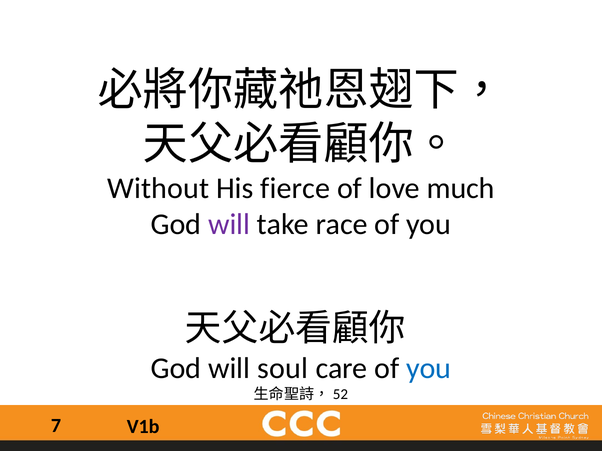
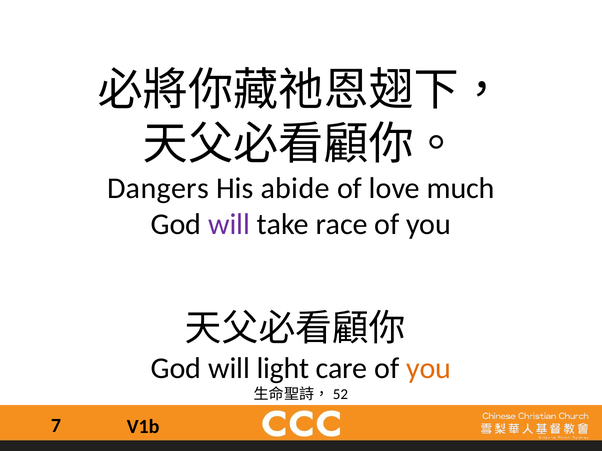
Without: Without -> Dangers
fierce: fierce -> abide
soul: soul -> light
you at (429, 369) colour: blue -> orange
